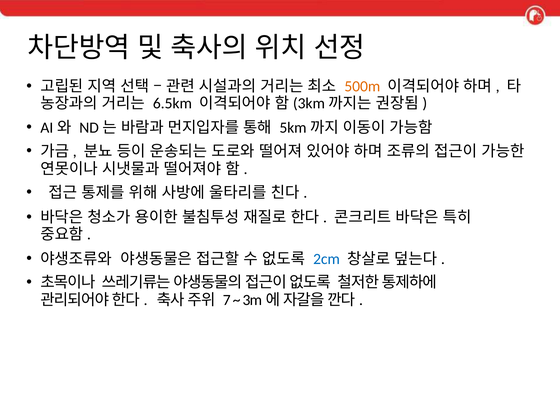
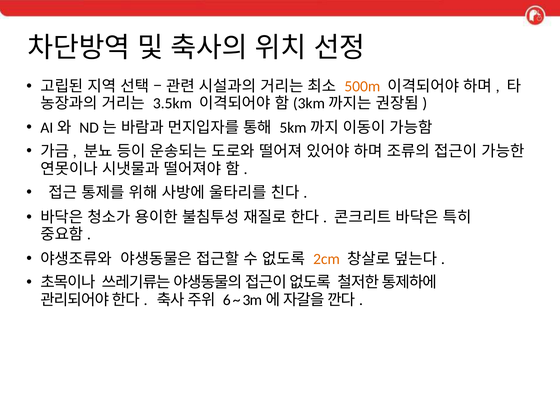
6.5km: 6.5km -> 3.5km
2cm colour: blue -> orange
7: 7 -> 6
